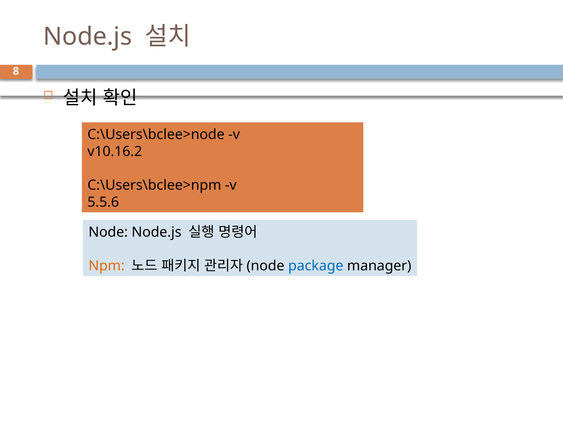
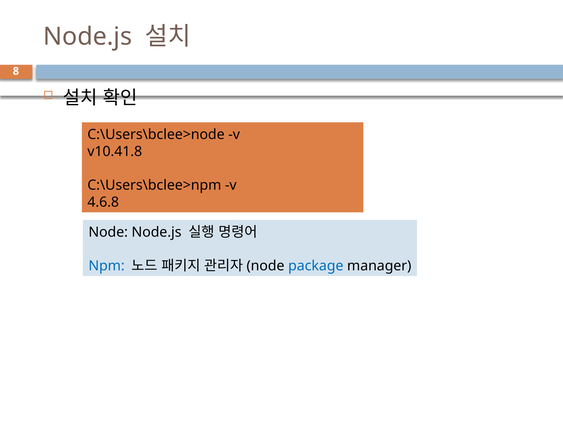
v10.16.2: v10.16.2 -> v10.41.8
5.5.6: 5.5.6 -> 4.6.8
Npm colour: orange -> blue
